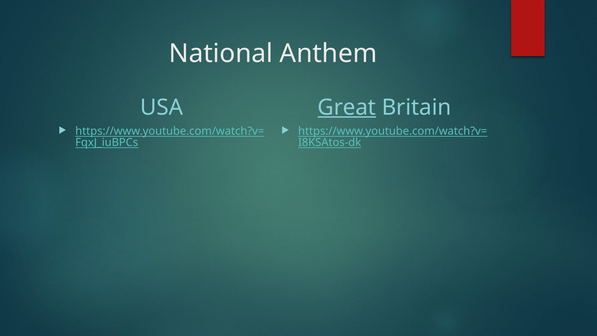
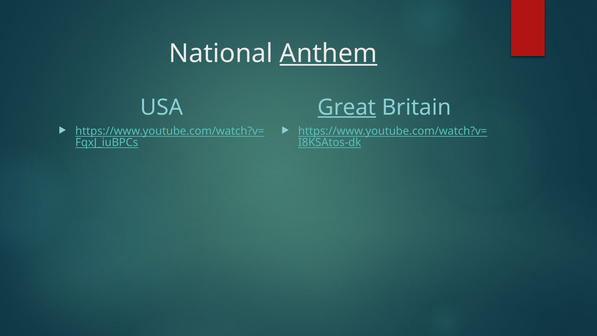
Anthem underline: none -> present
